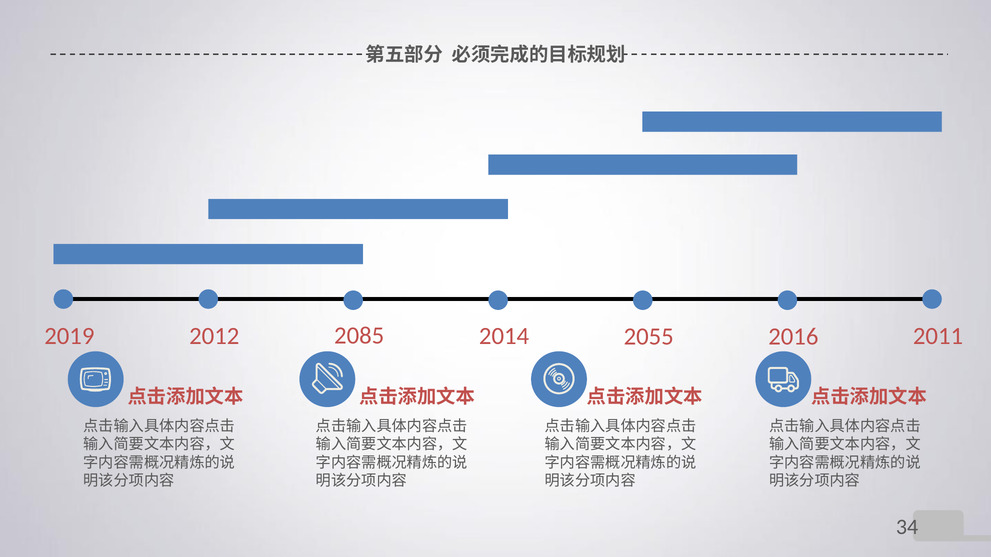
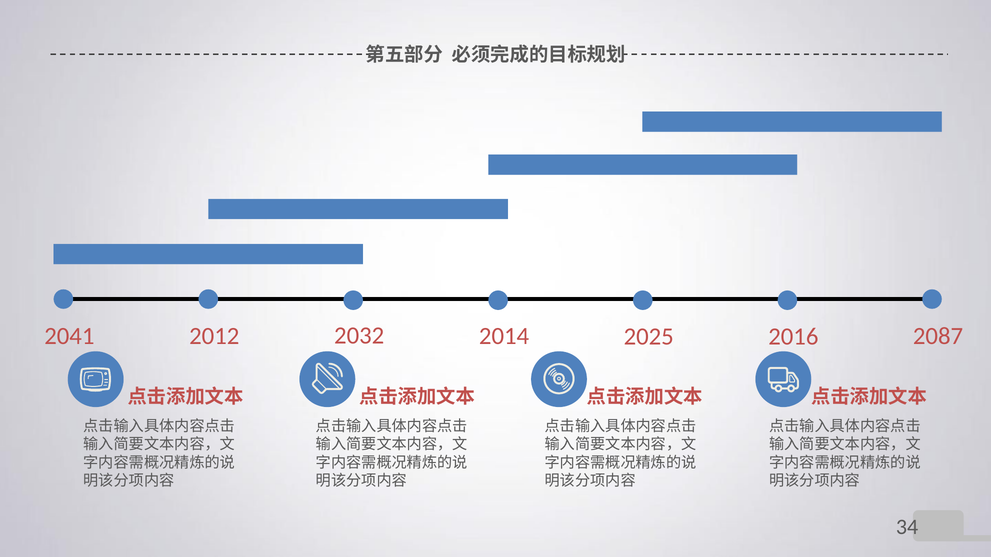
2085: 2085 -> 2032
2019: 2019 -> 2041
2011: 2011 -> 2087
2055: 2055 -> 2025
